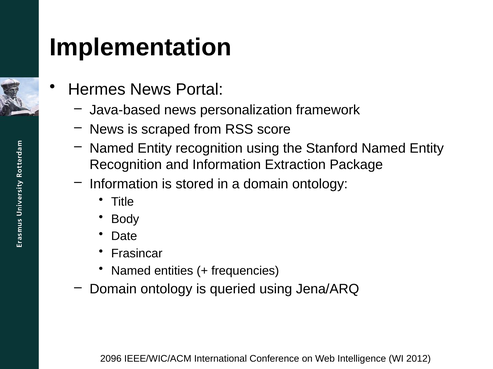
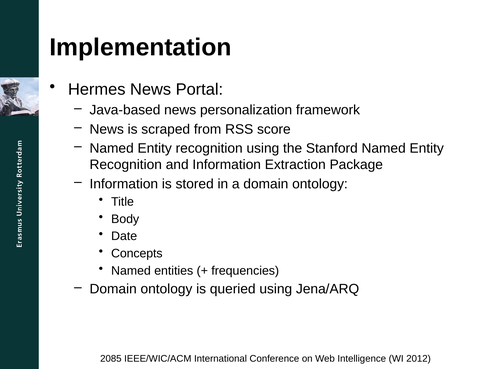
Frasincar: Frasincar -> Concepts
2096: 2096 -> 2085
